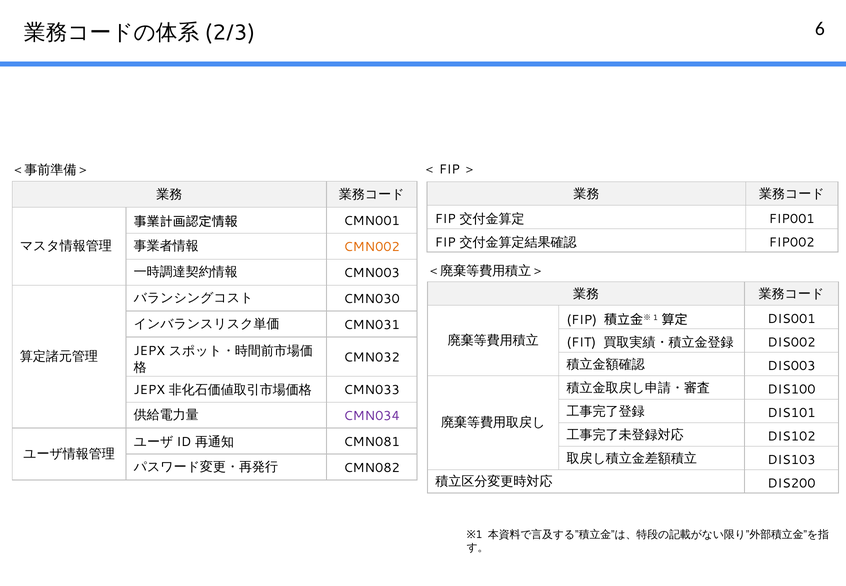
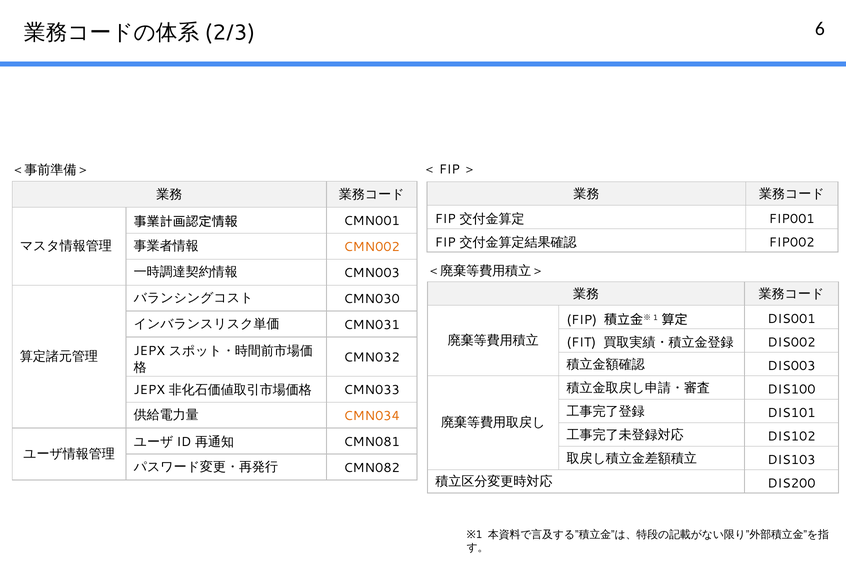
CMN034 colour: purple -> orange
